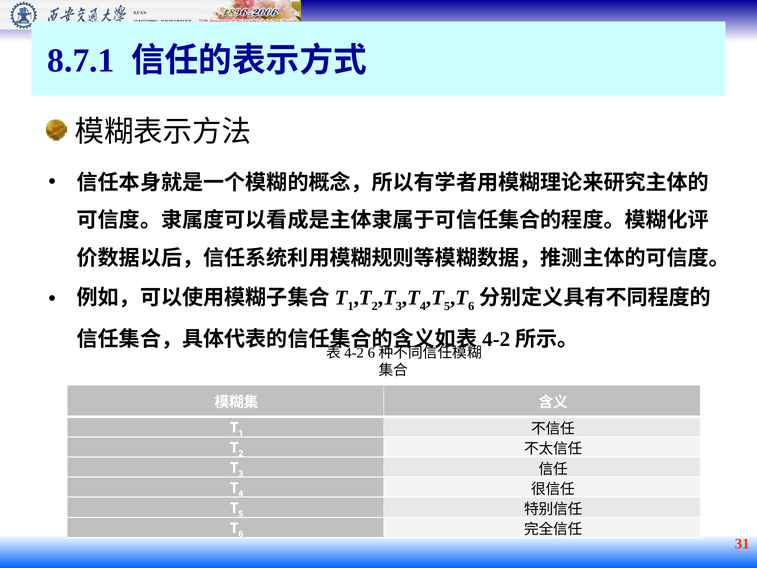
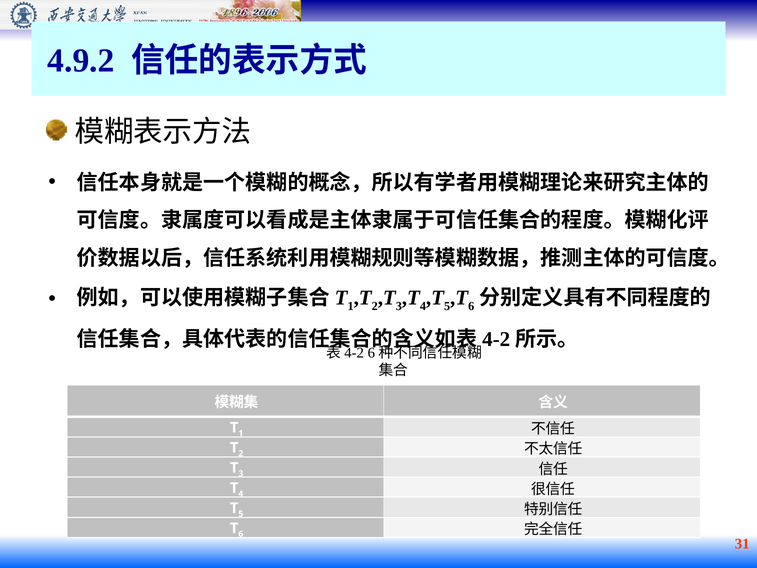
8.7.1: 8.7.1 -> 4.9.2
